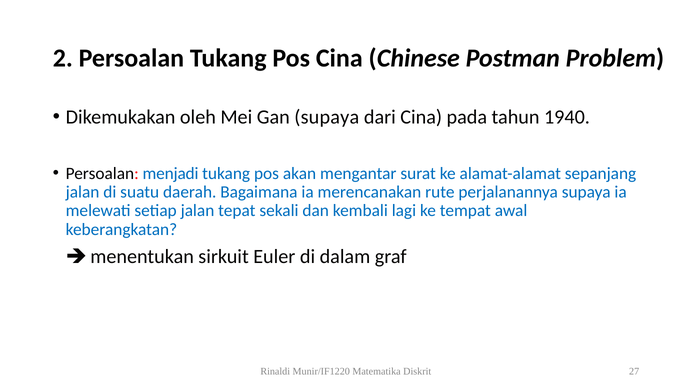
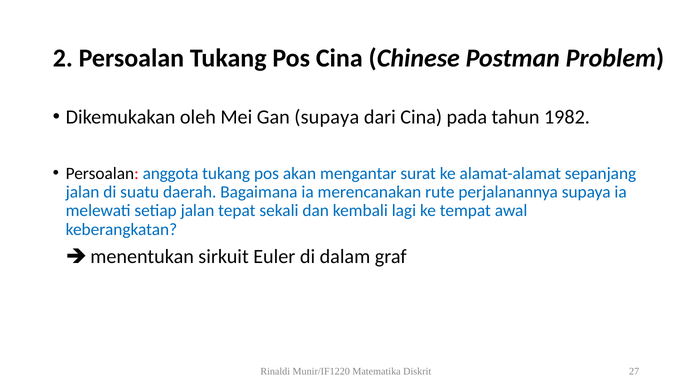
1940: 1940 -> 1982
menjadi: menjadi -> anggota
